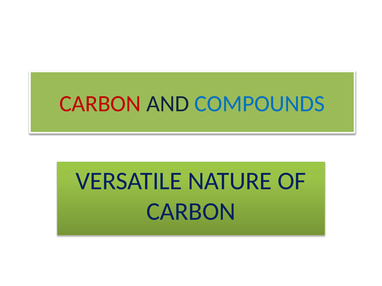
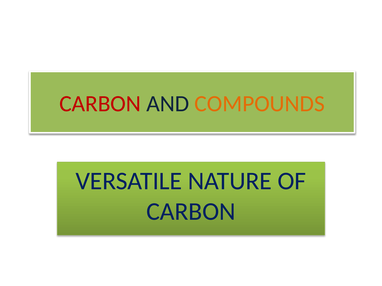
COMPOUNDS colour: blue -> orange
